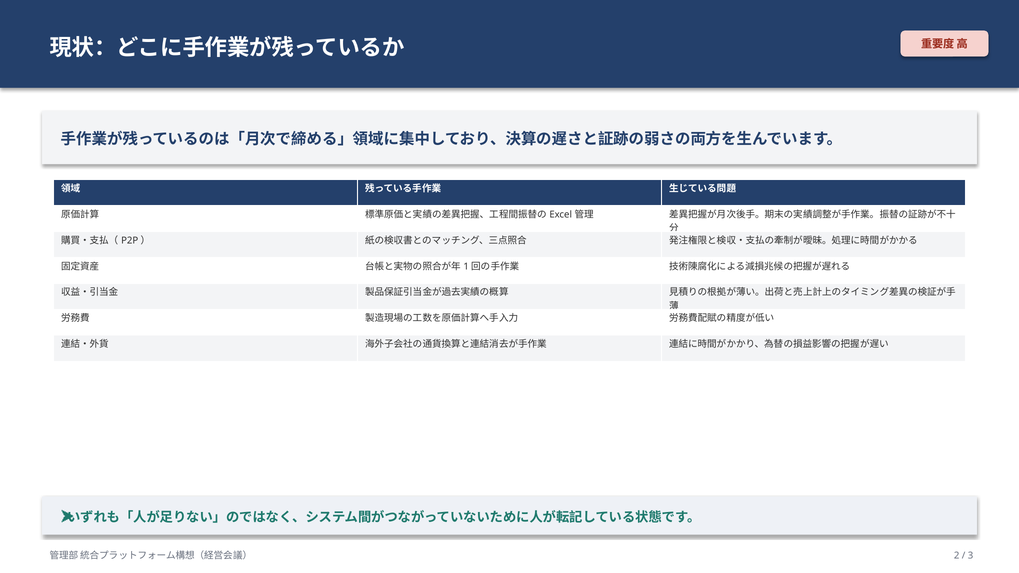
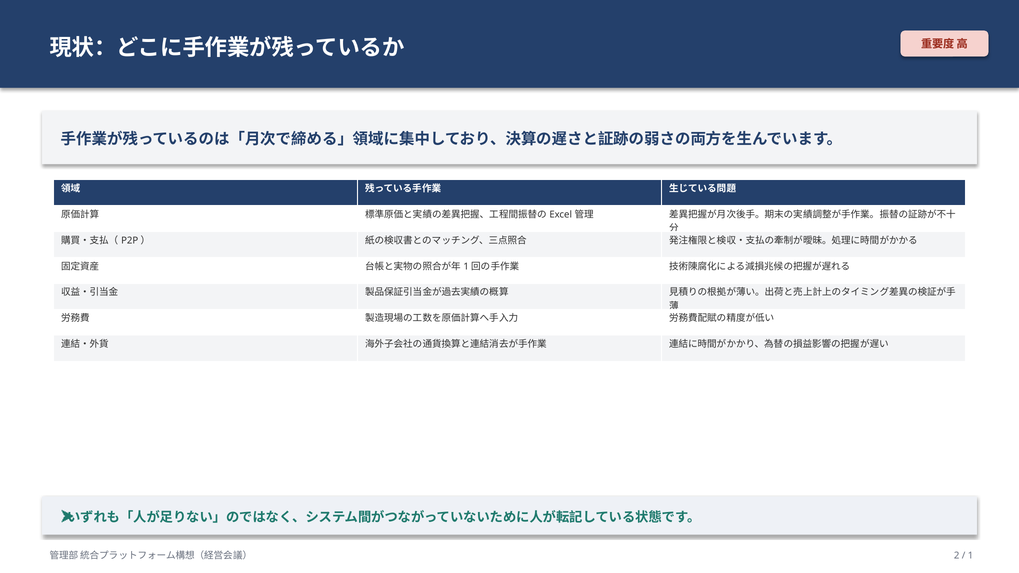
3 at (971, 556): 3 -> 1
